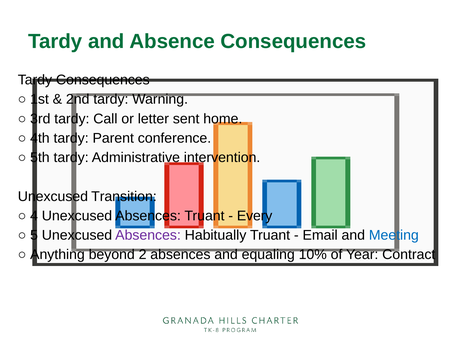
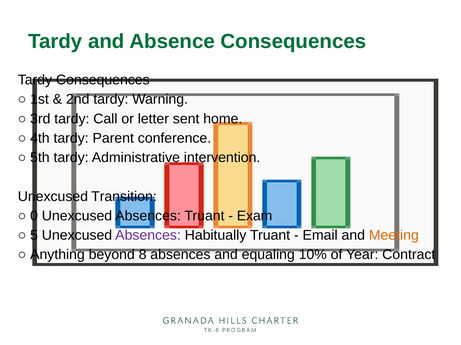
4: 4 -> 0
Every: Every -> Exam
Meeting colour: blue -> orange
2: 2 -> 8
